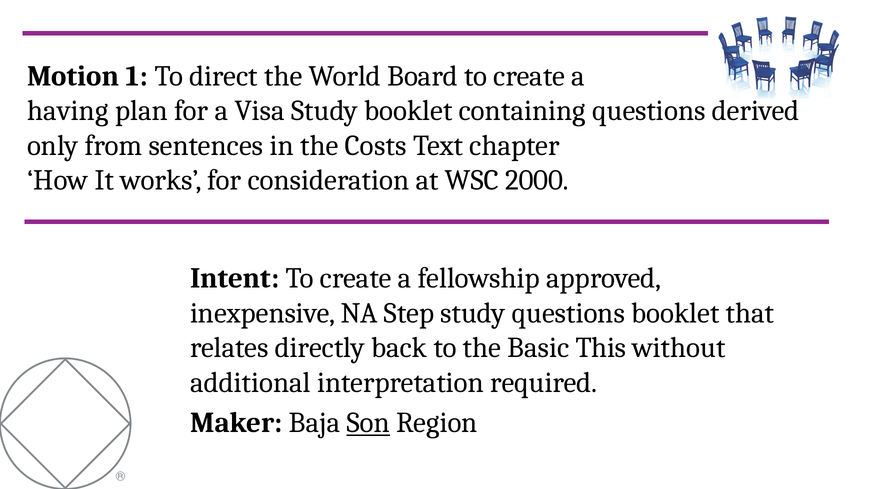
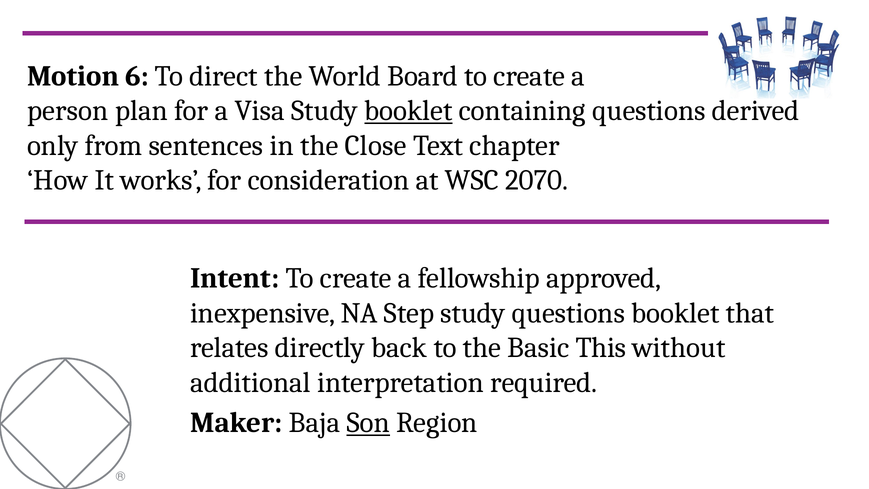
1: 1 -> 6
having: having -> person
booklet at (408, 111) underline: none -> present
Costs: Costs -> Close
2000: 2000 -> 2070
